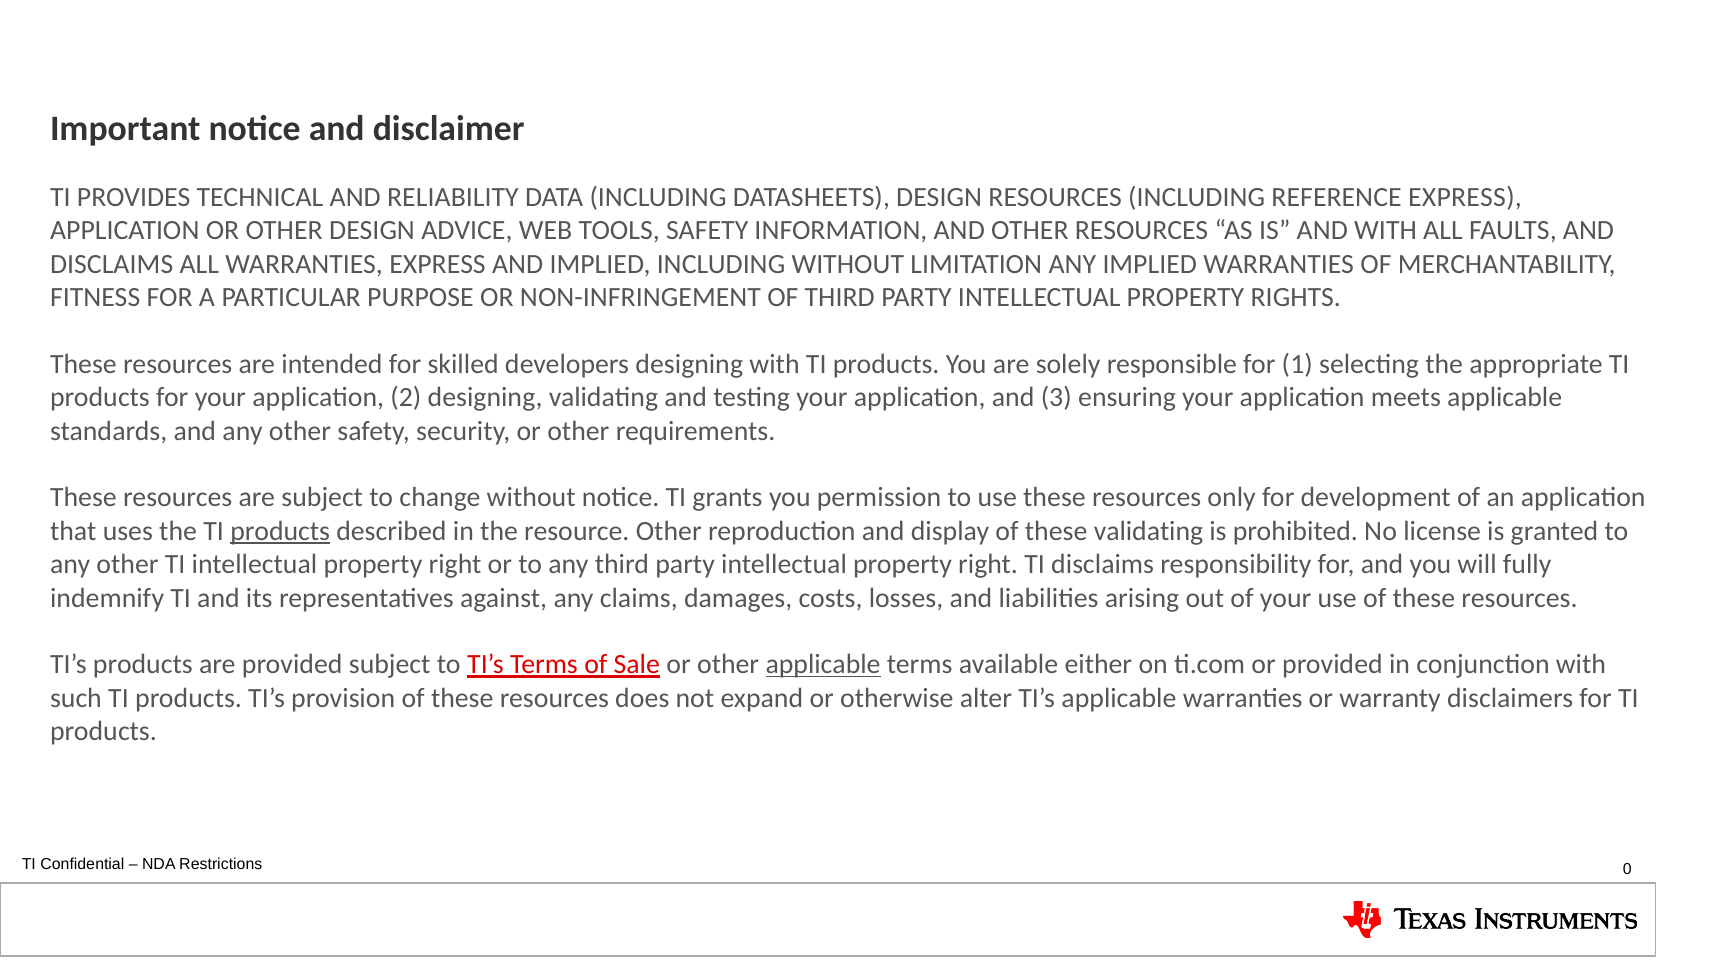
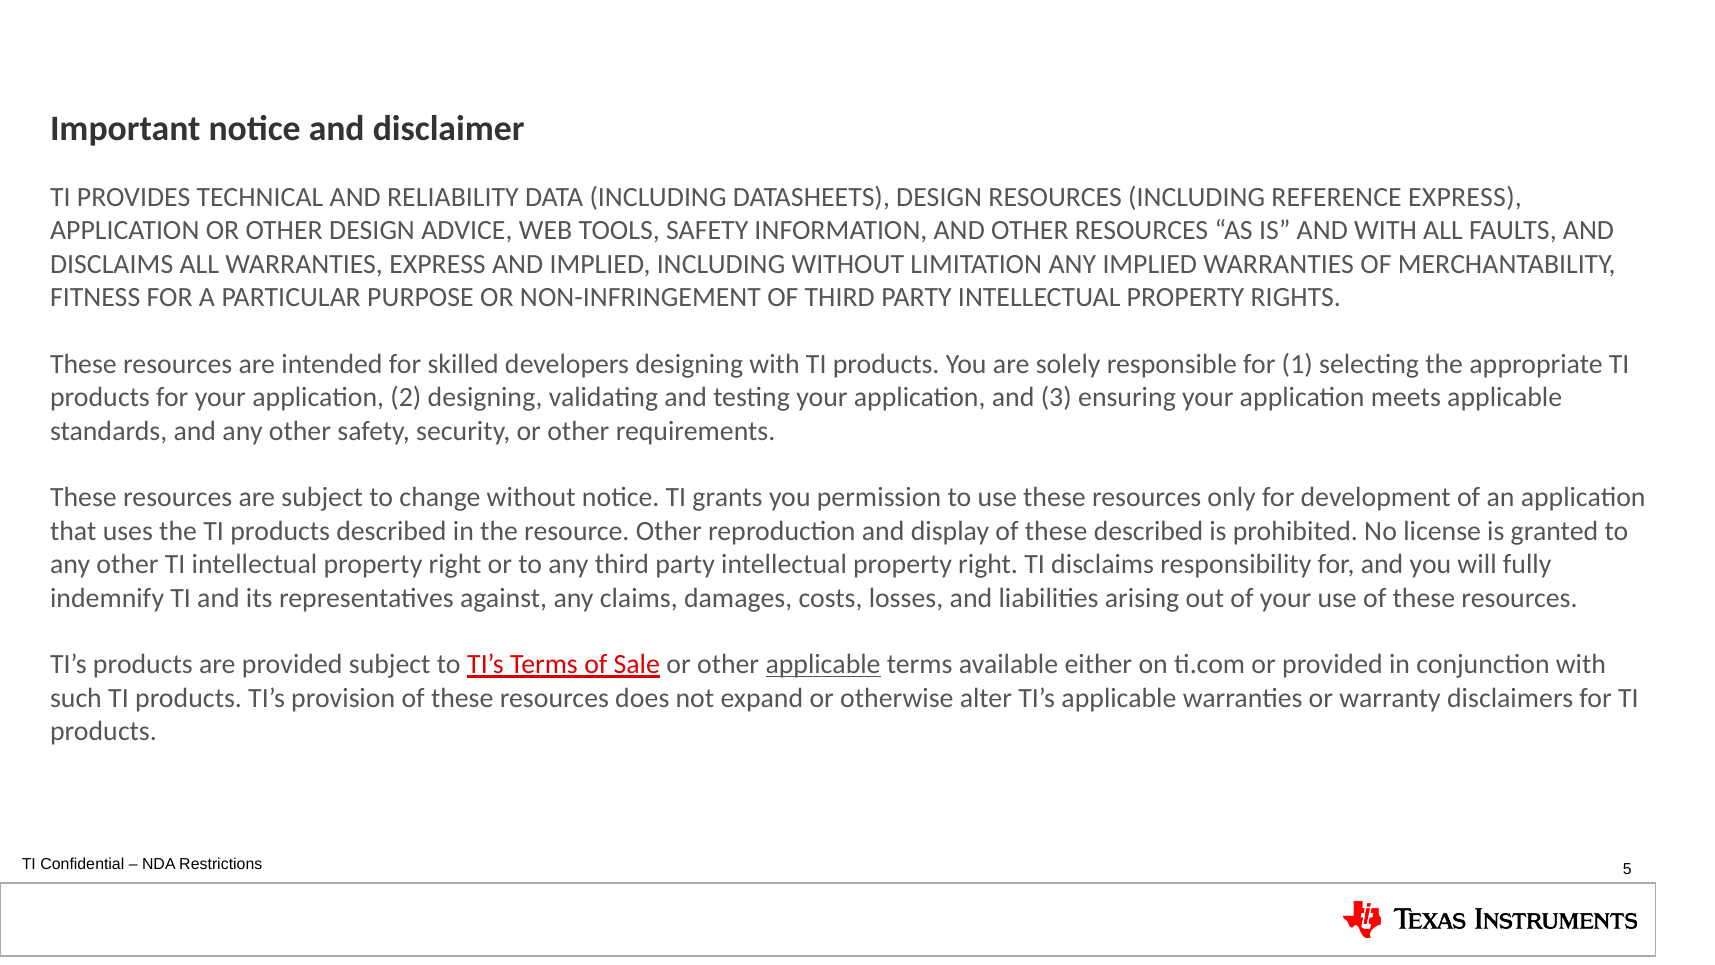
products at (280, 531) underline: present -> none
these validating: validating -> described
0: 0 -> 5
